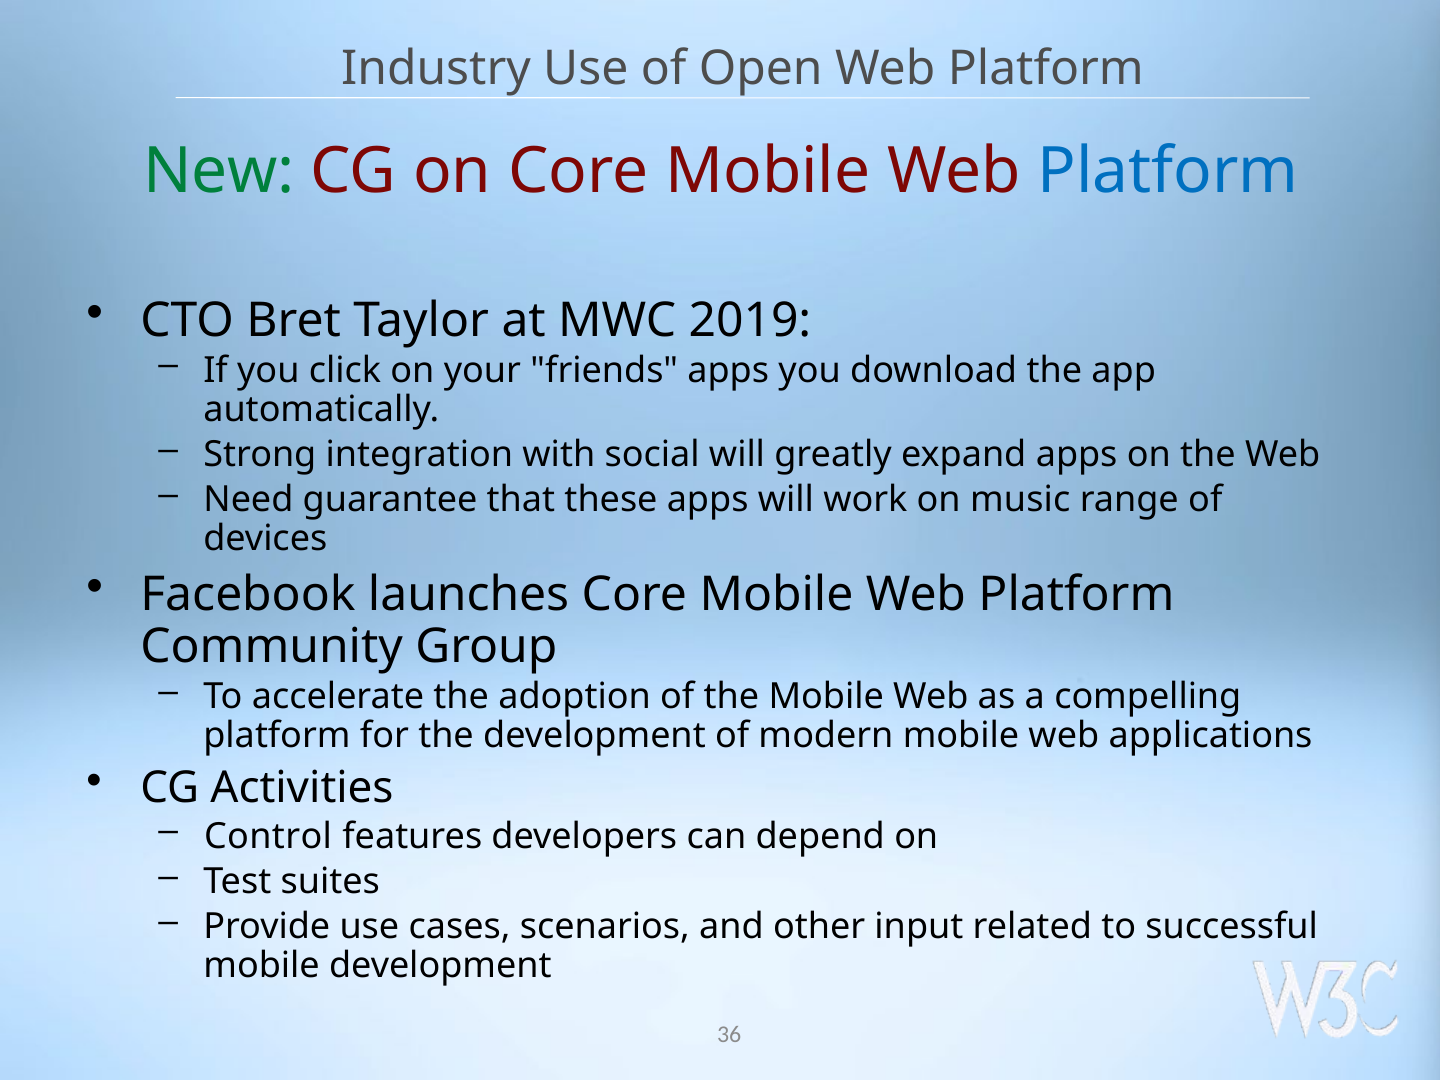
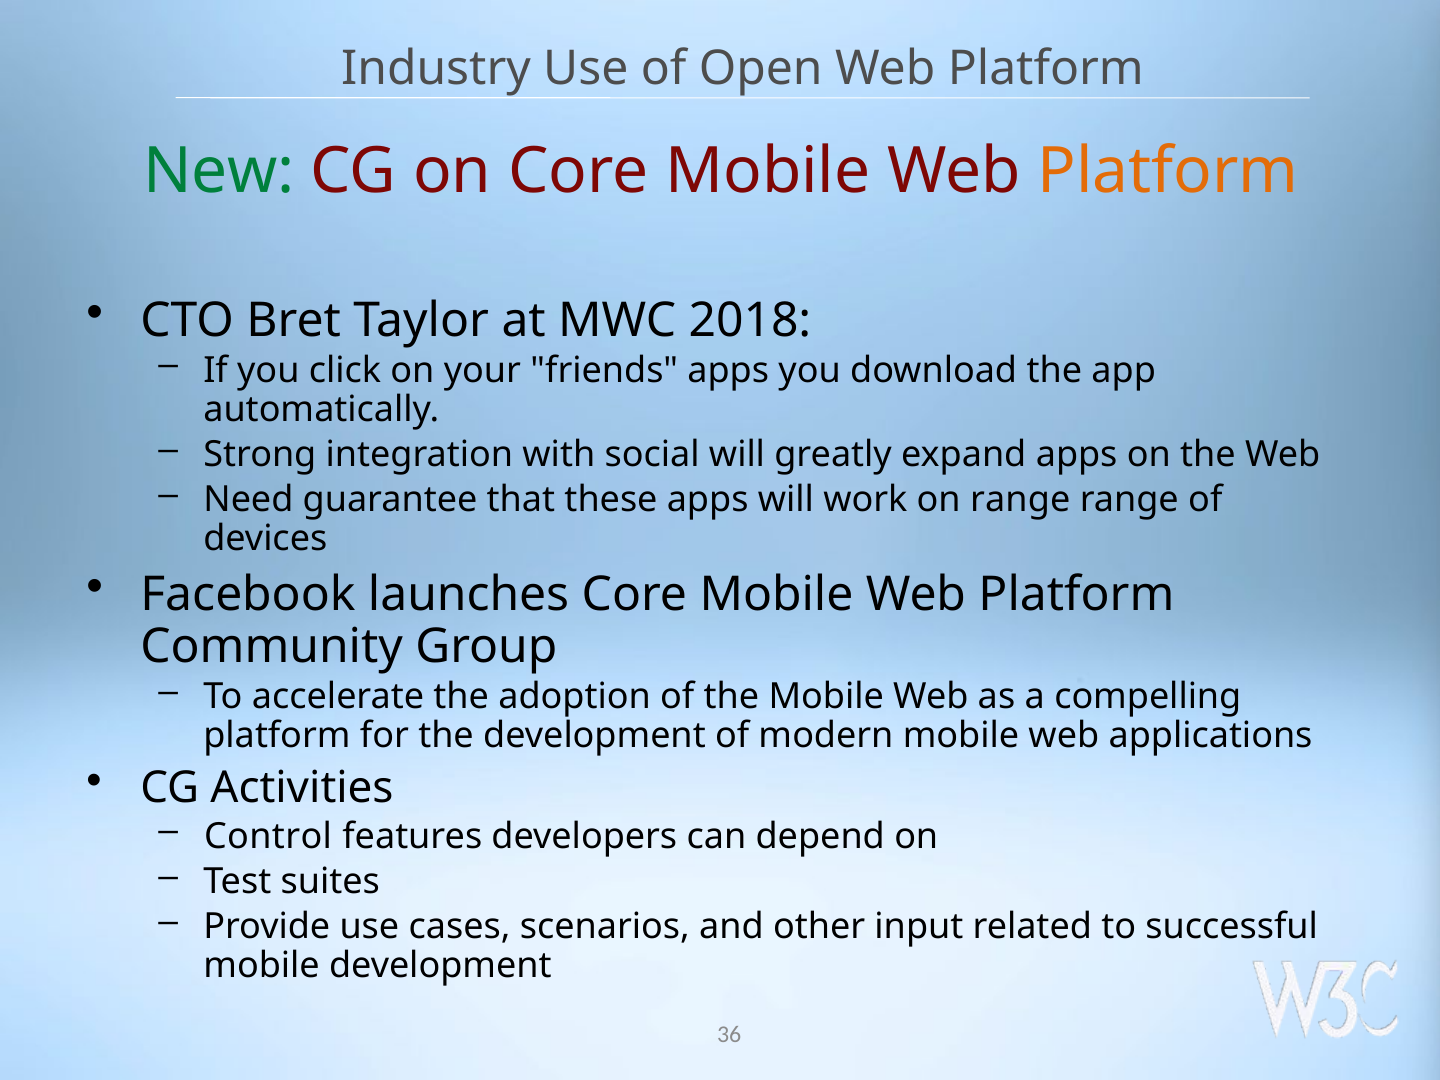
Platform at (1168, 171) colour: blue -> orange
2019: 2019 -> 2018
on music: music -> range
